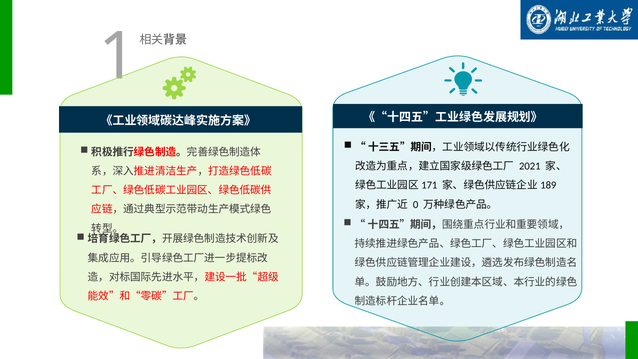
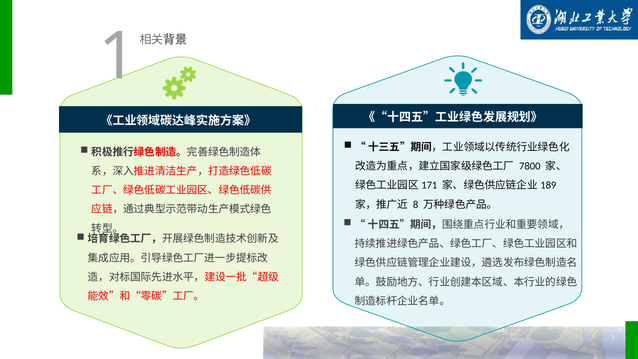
2021: 2021 -> 7800
0: 0 -> 8
